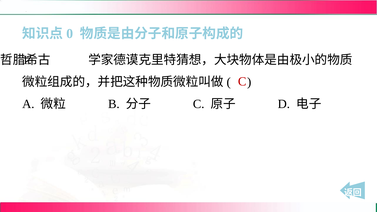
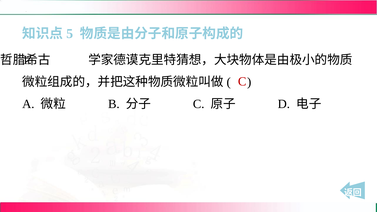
0: 0 -> 5
